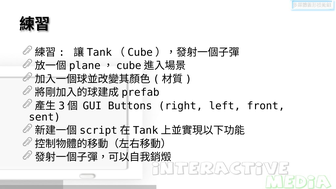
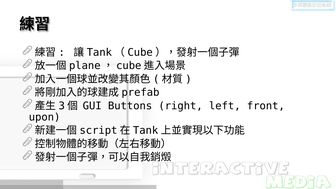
sent: sent -> upon
